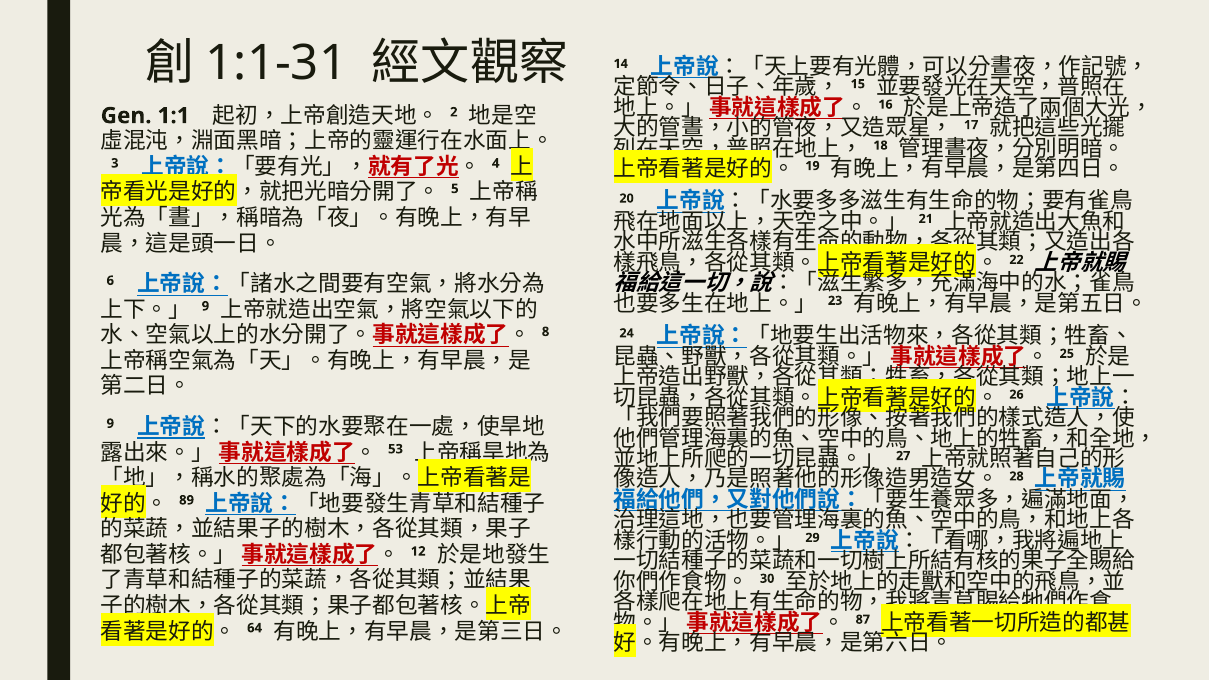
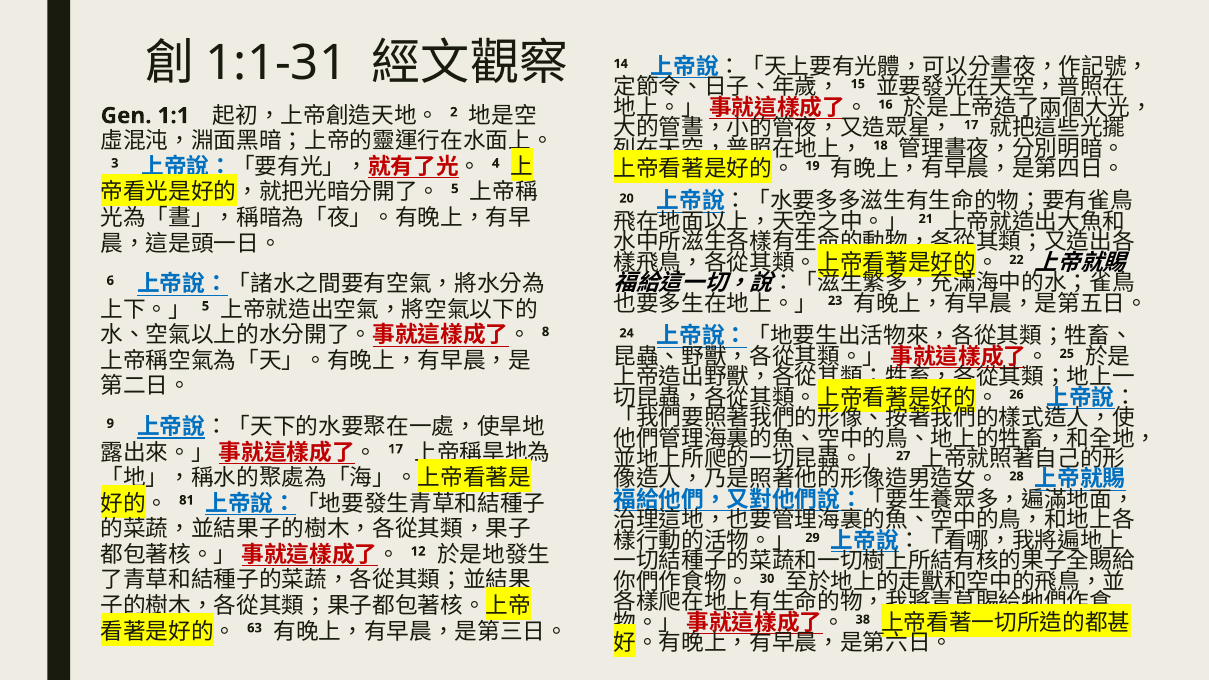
9 at (205, 306): 9 -> 5
53 at (396, 449): 53 -> 17
89: 89 -> 81
87: 87 -> 38
64: 64 -> 63
